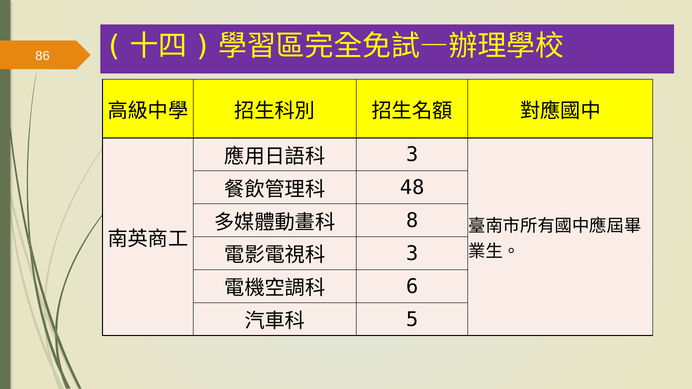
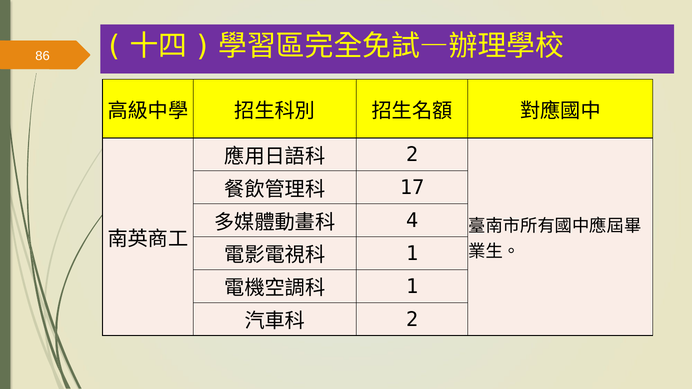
3 at (412, 155): 3 -> 2
48: 48 -> 17
8: 8 -> 4
3 at (412, 254): 3 -> 1
6 at (412, 287): 6 -> 1
5 at (412, 320): 5 -> 2
